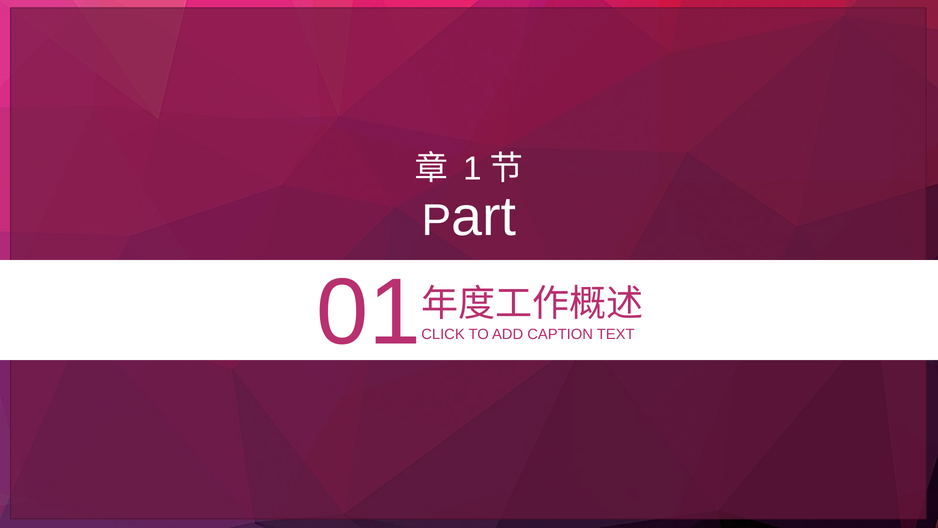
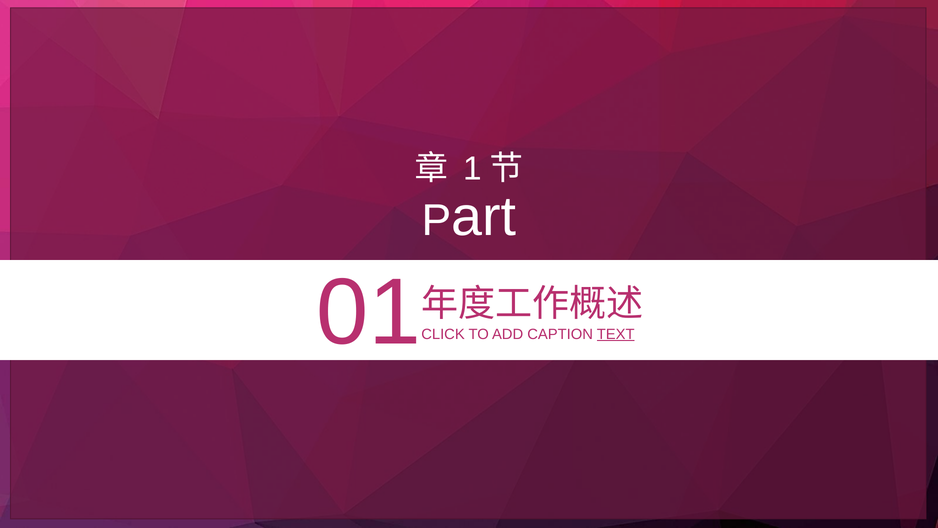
TEXT underline: none -> present
